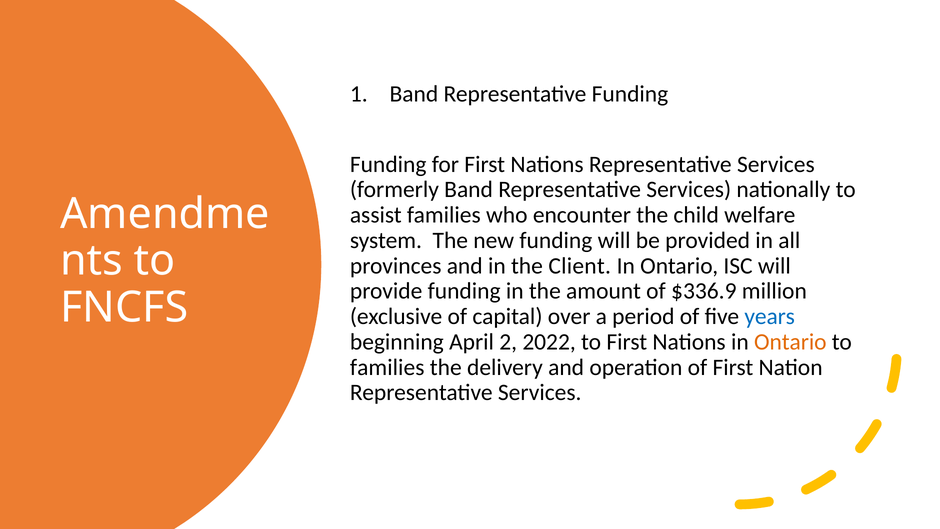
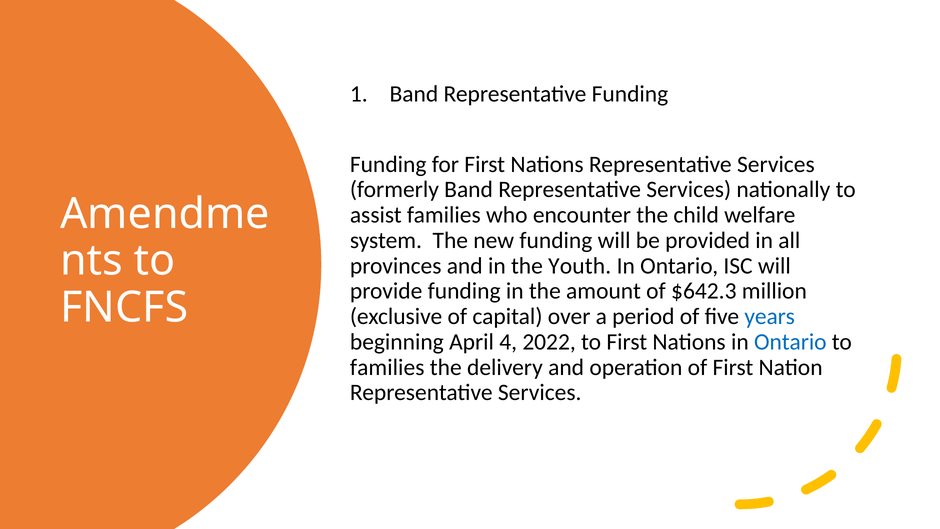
Client: Client -> Youth
$336.9: $336.9 -> $642.3
2: 2 -> 4
Ontario at (790, 342) colour: orange -> blue
